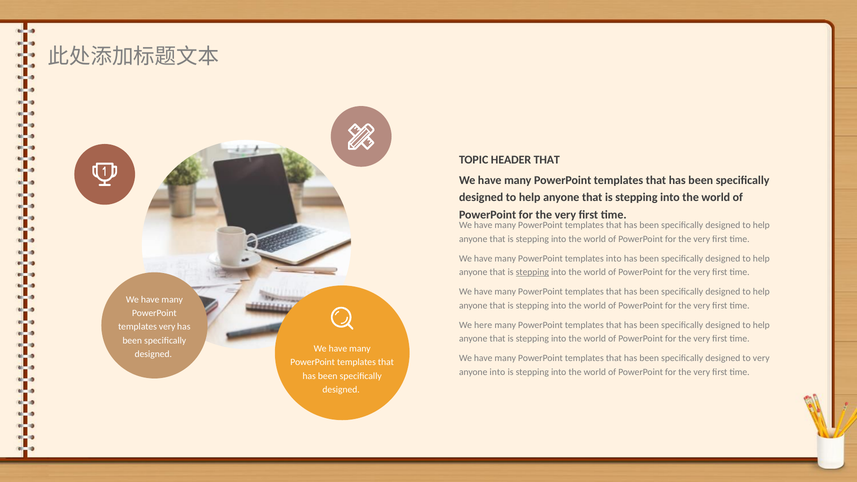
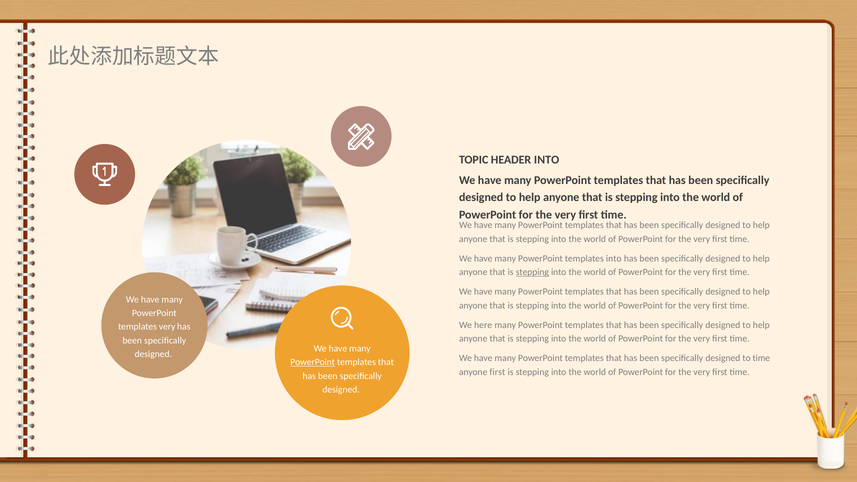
HEADER THAT: THAT -> INTO
to very: very -> time
PowerPoint at (313, 362) underline: none -> present
anyone into: into -> first
